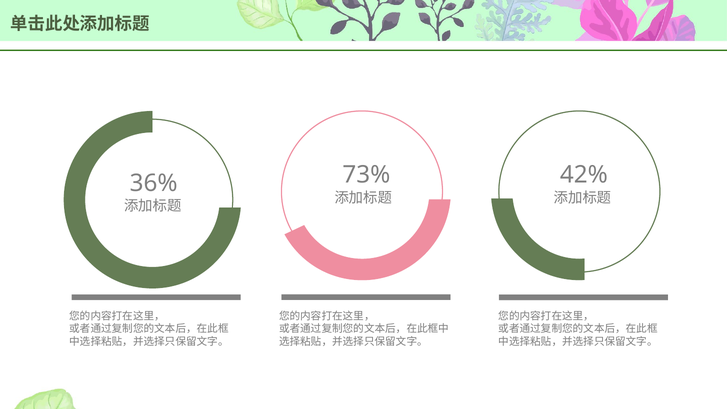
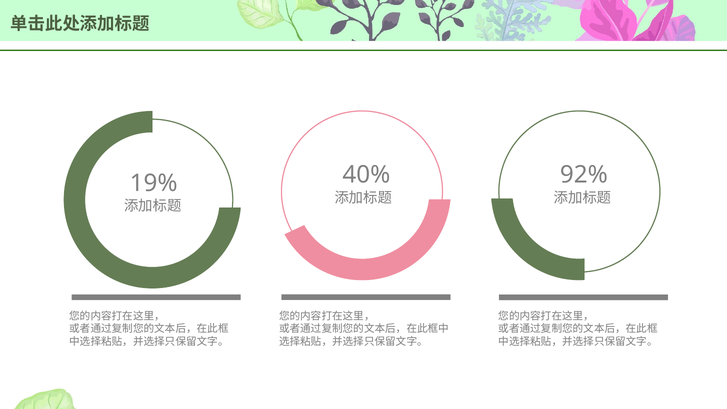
73%: 73% -> 40%
42%: 42% -> 92%
36%: 36% -> 19%
